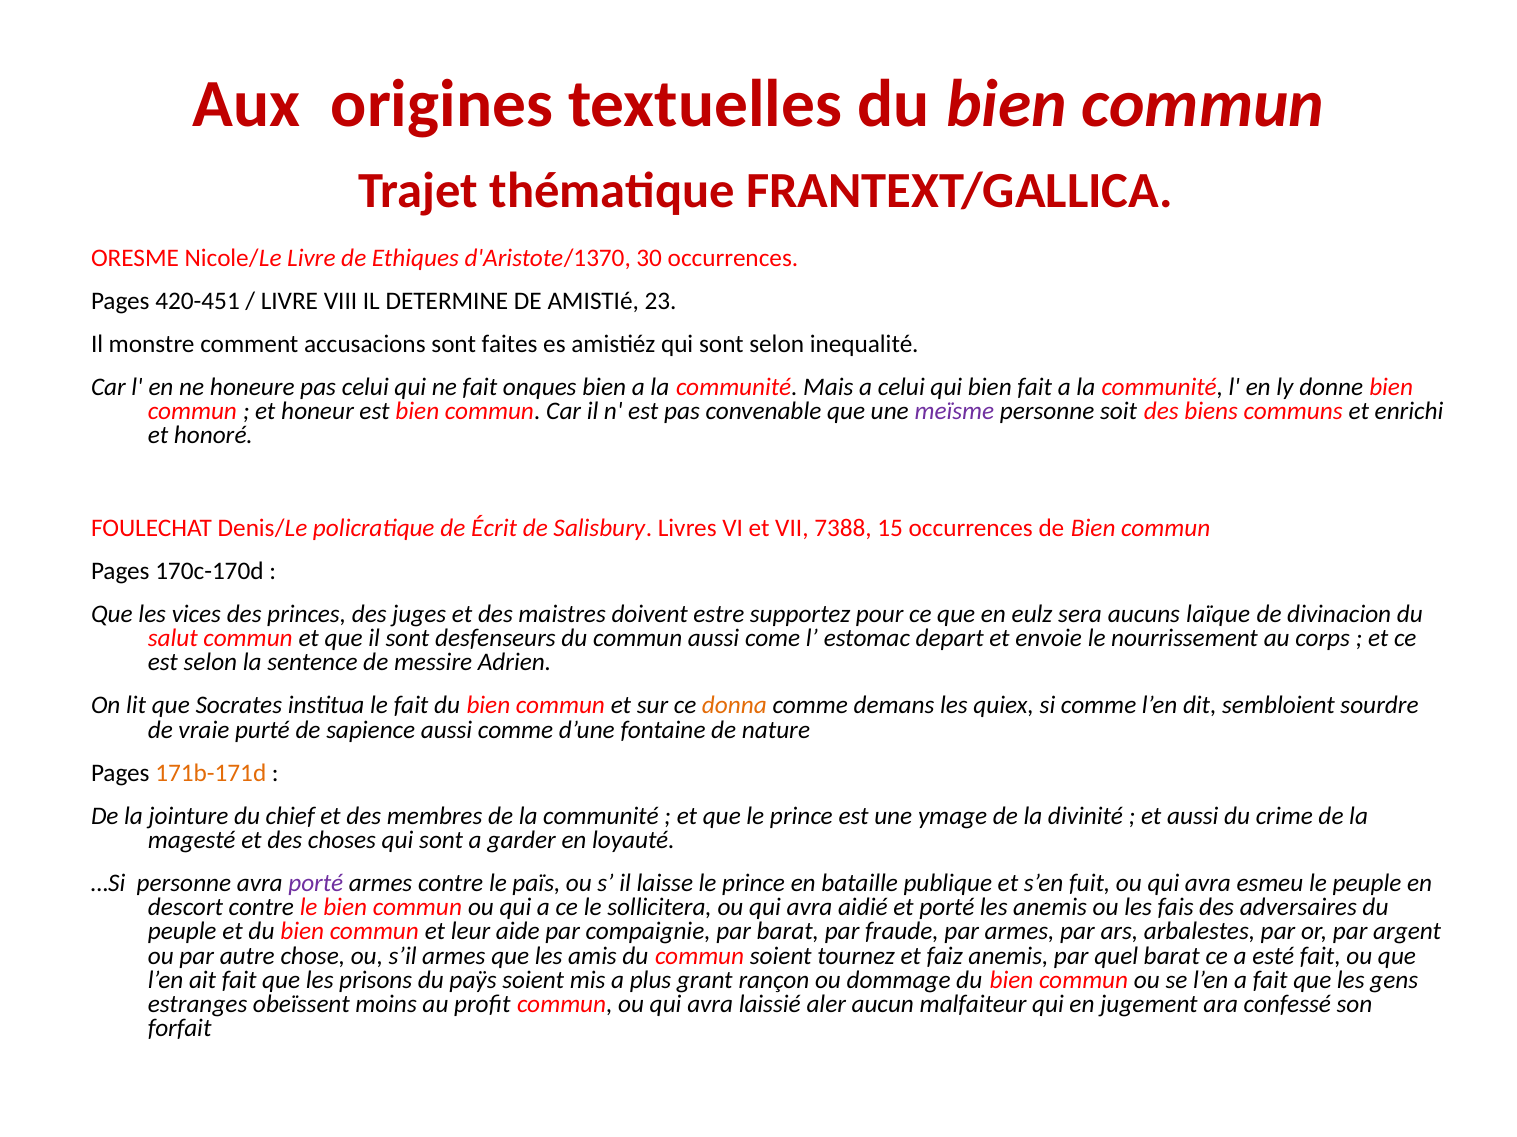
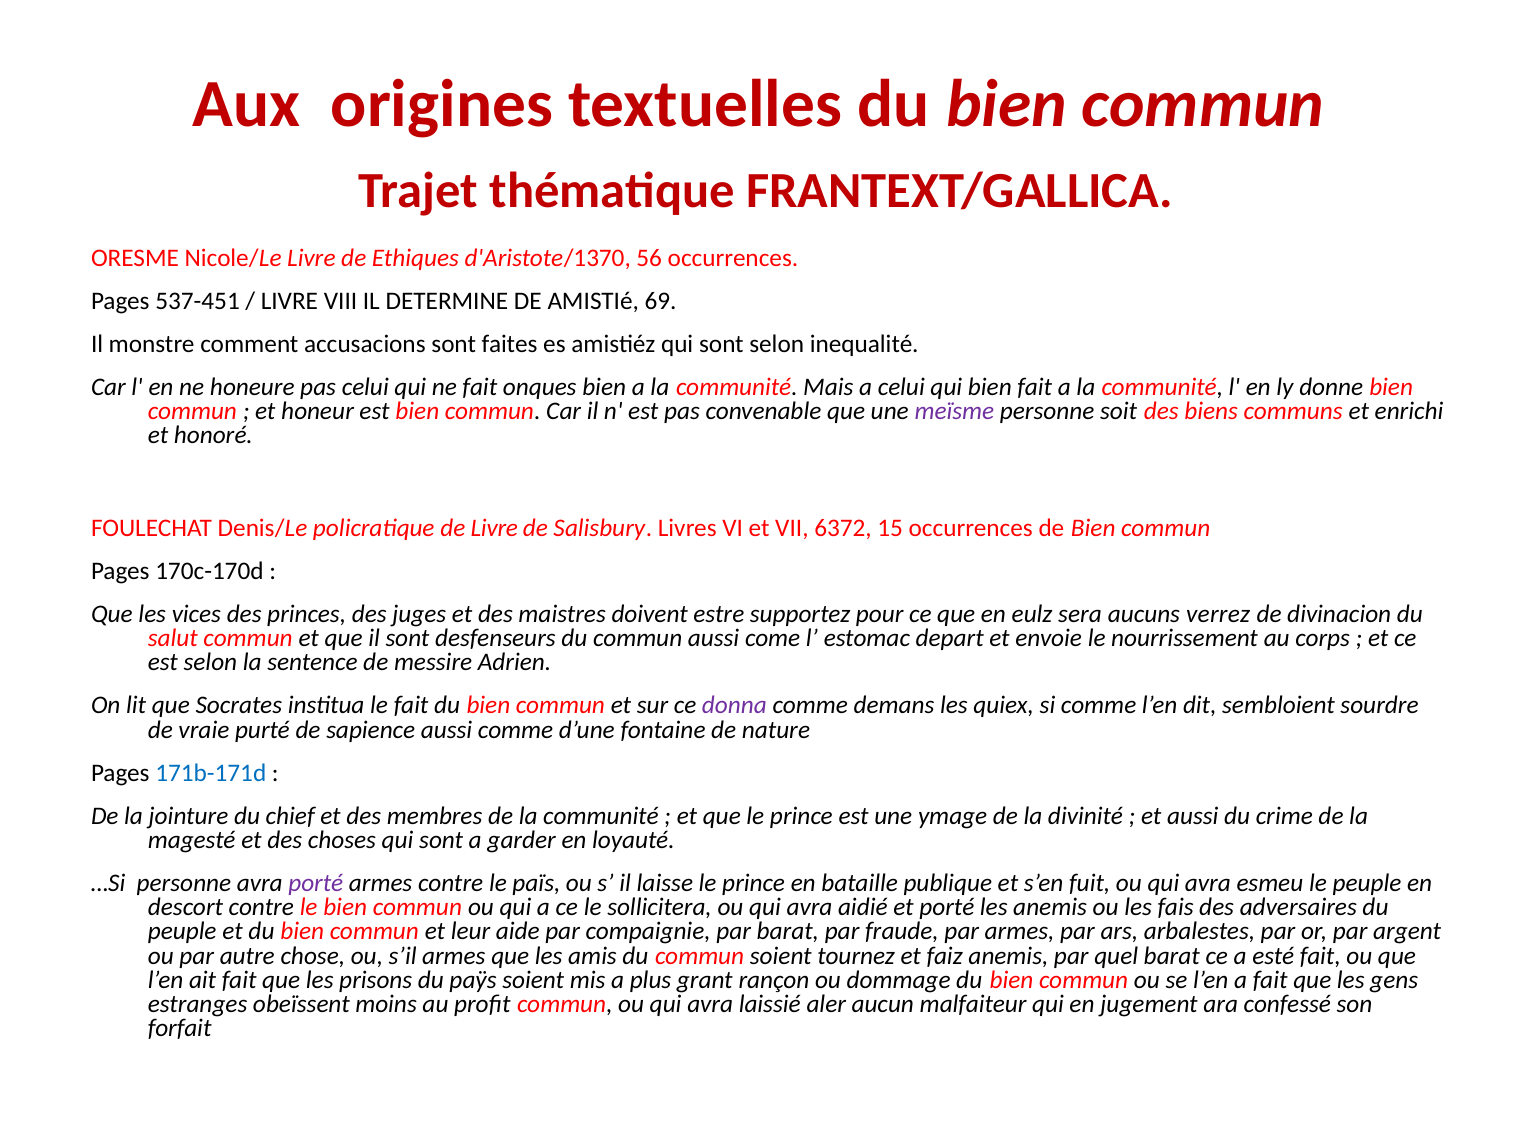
30: 30 -> 56
420-451: 420-451 -> 537-451
23: 23 -> 69
de Écrit: Écrit -> Livre
7388: 7388 -> 6372
laïque: laïque -> verrez
donna colour: orange -> purple
171b-171d colour: orange -> blue
